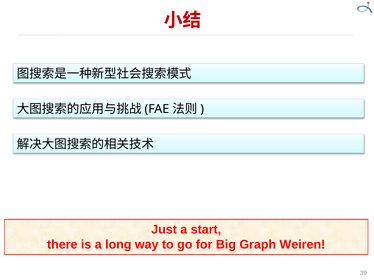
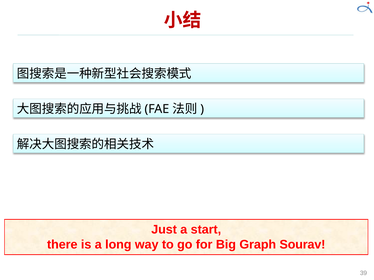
Weiren: Weiren -> Sourav
